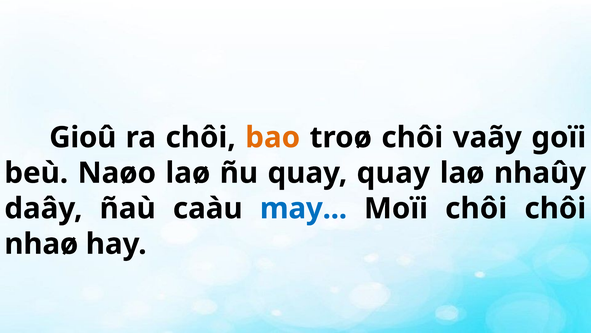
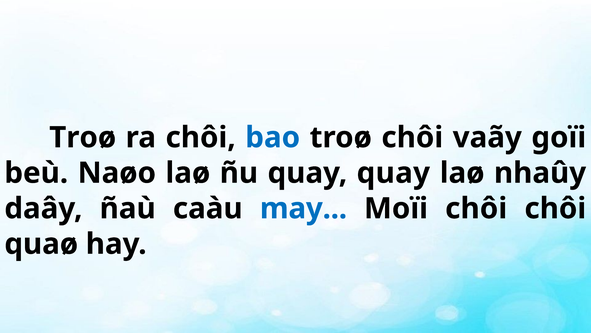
Gioû at (83, 137): Gioû -> Troø
bao colour: orange -> blue
nhaø: nhaø -> quaø
